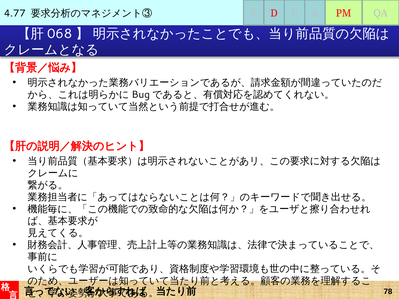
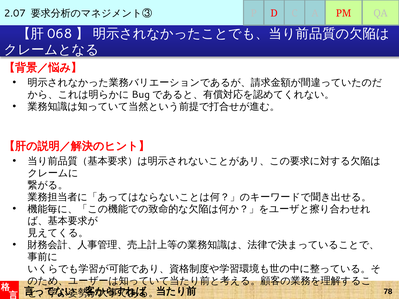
4.77: 4.77 -> 2.07
